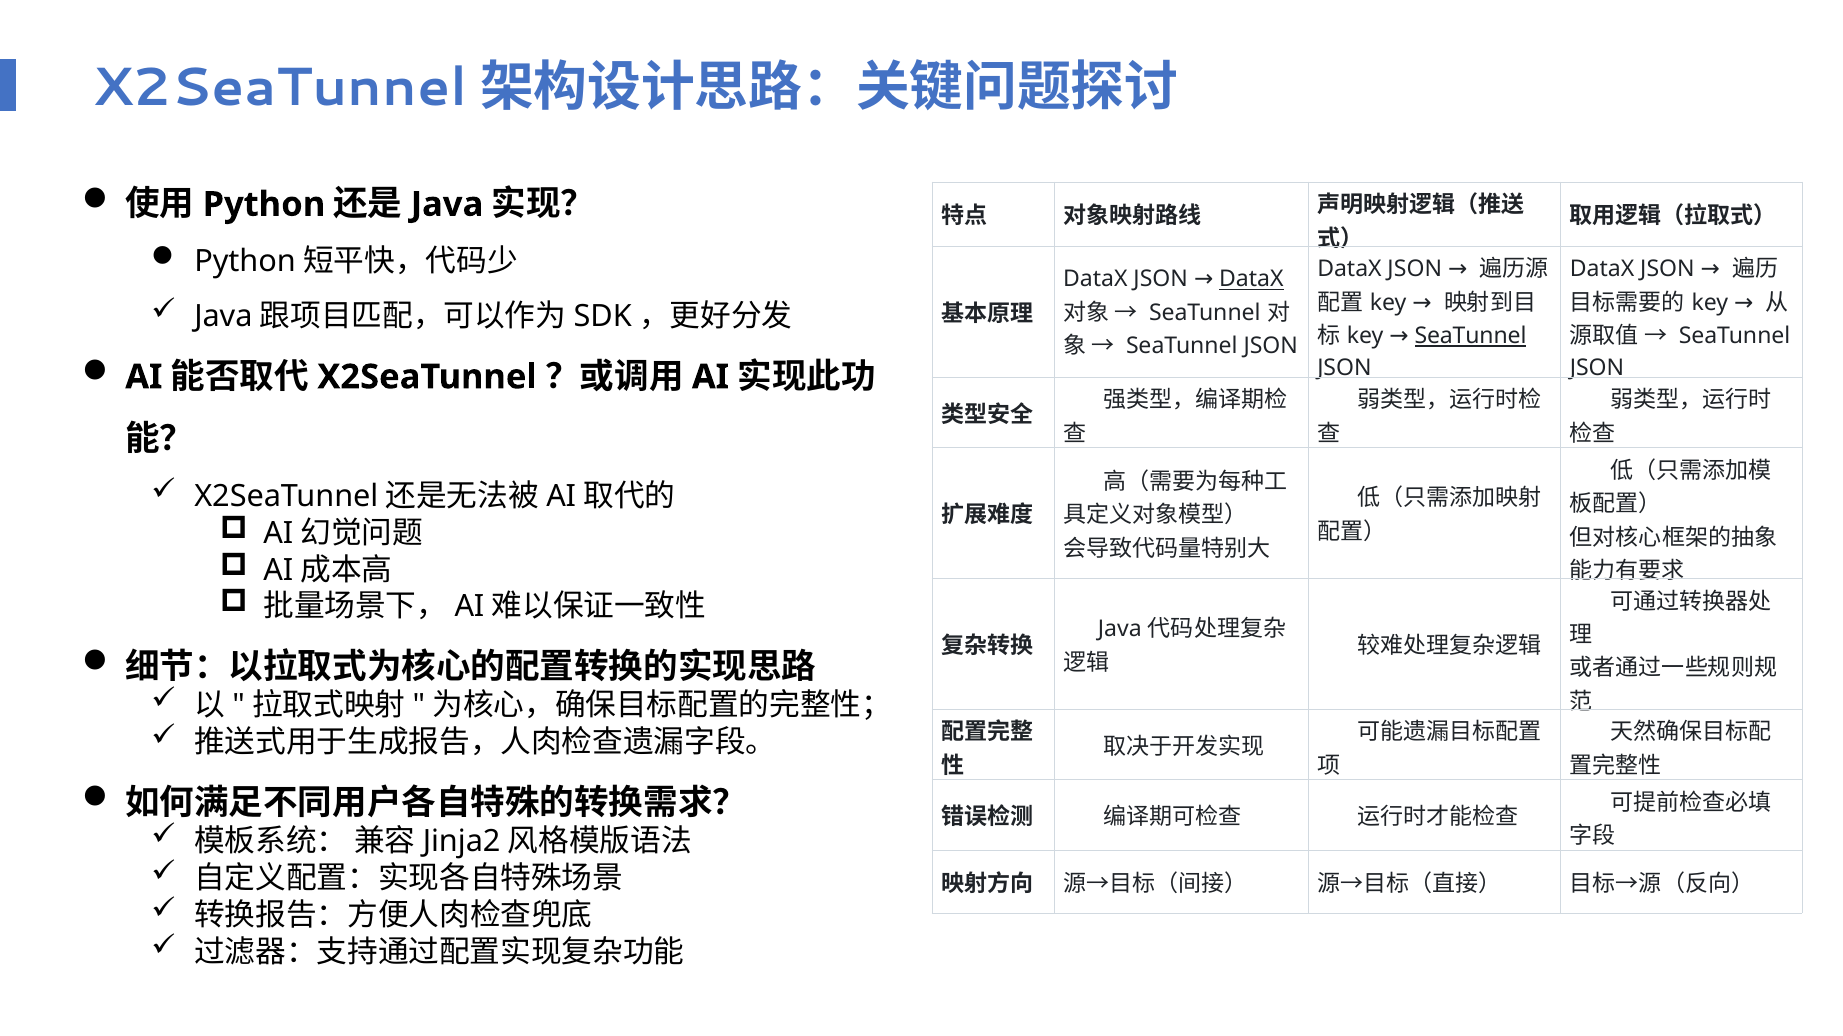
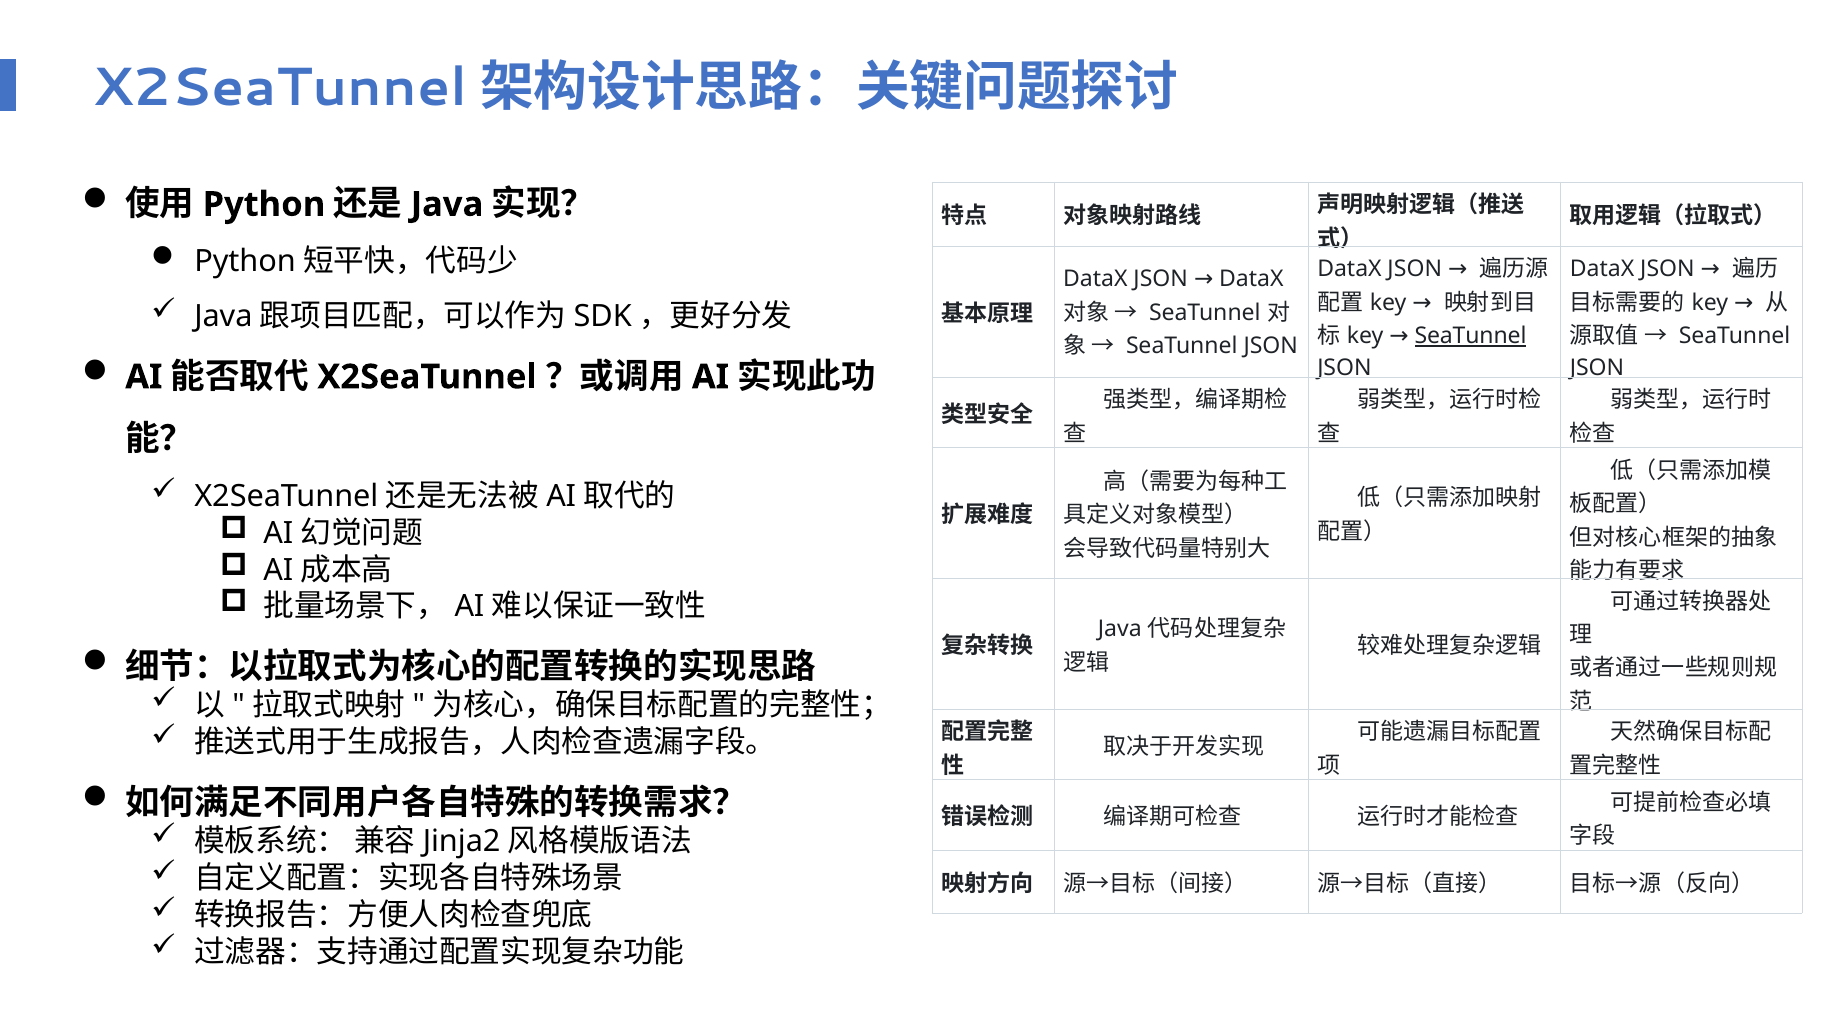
DataX at (1251, 280) underline: present -> none
